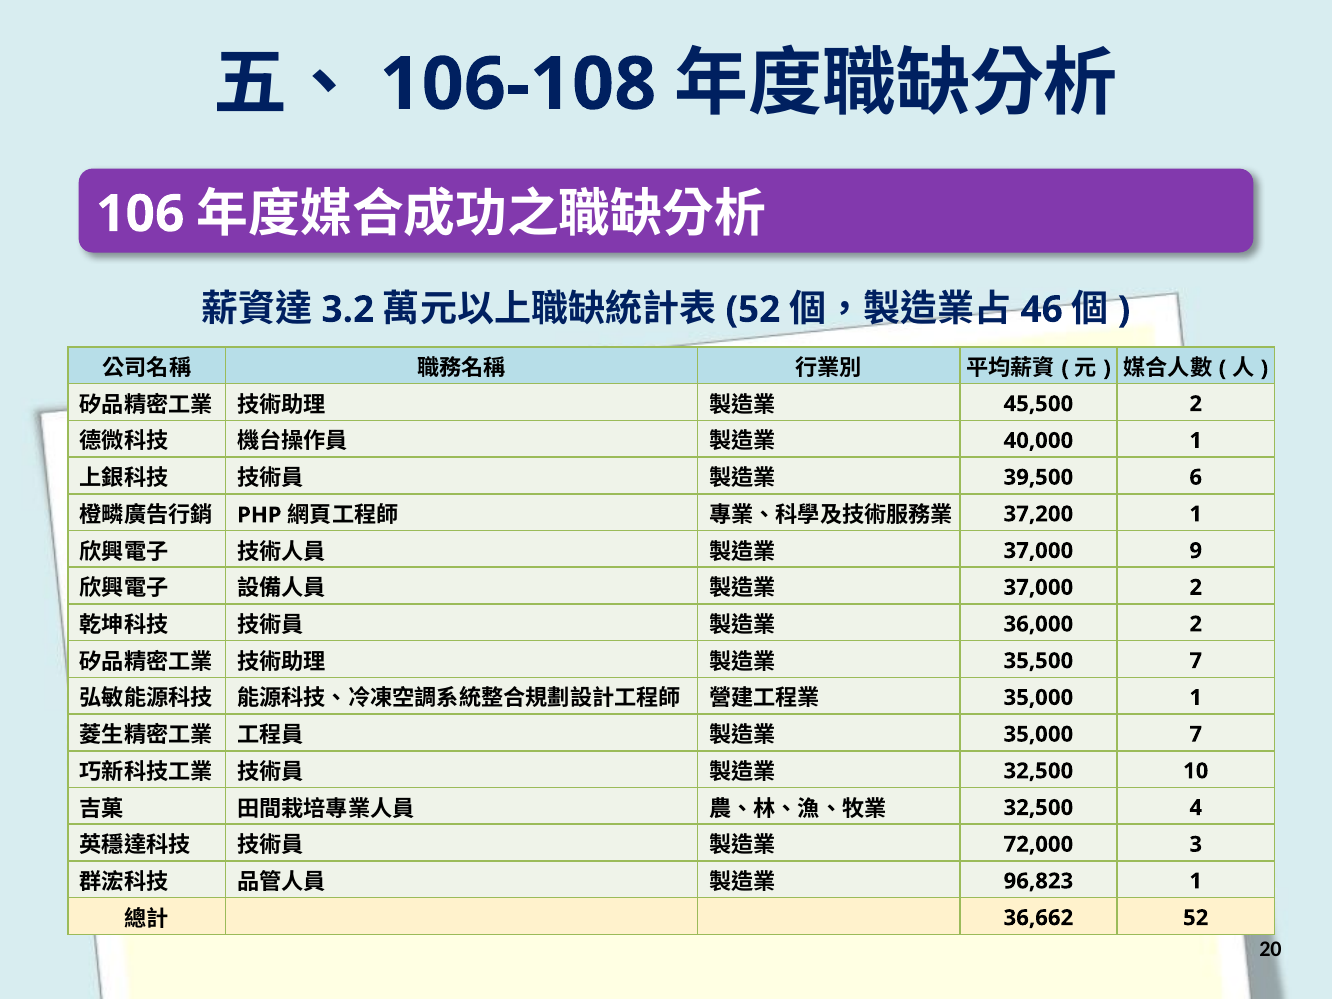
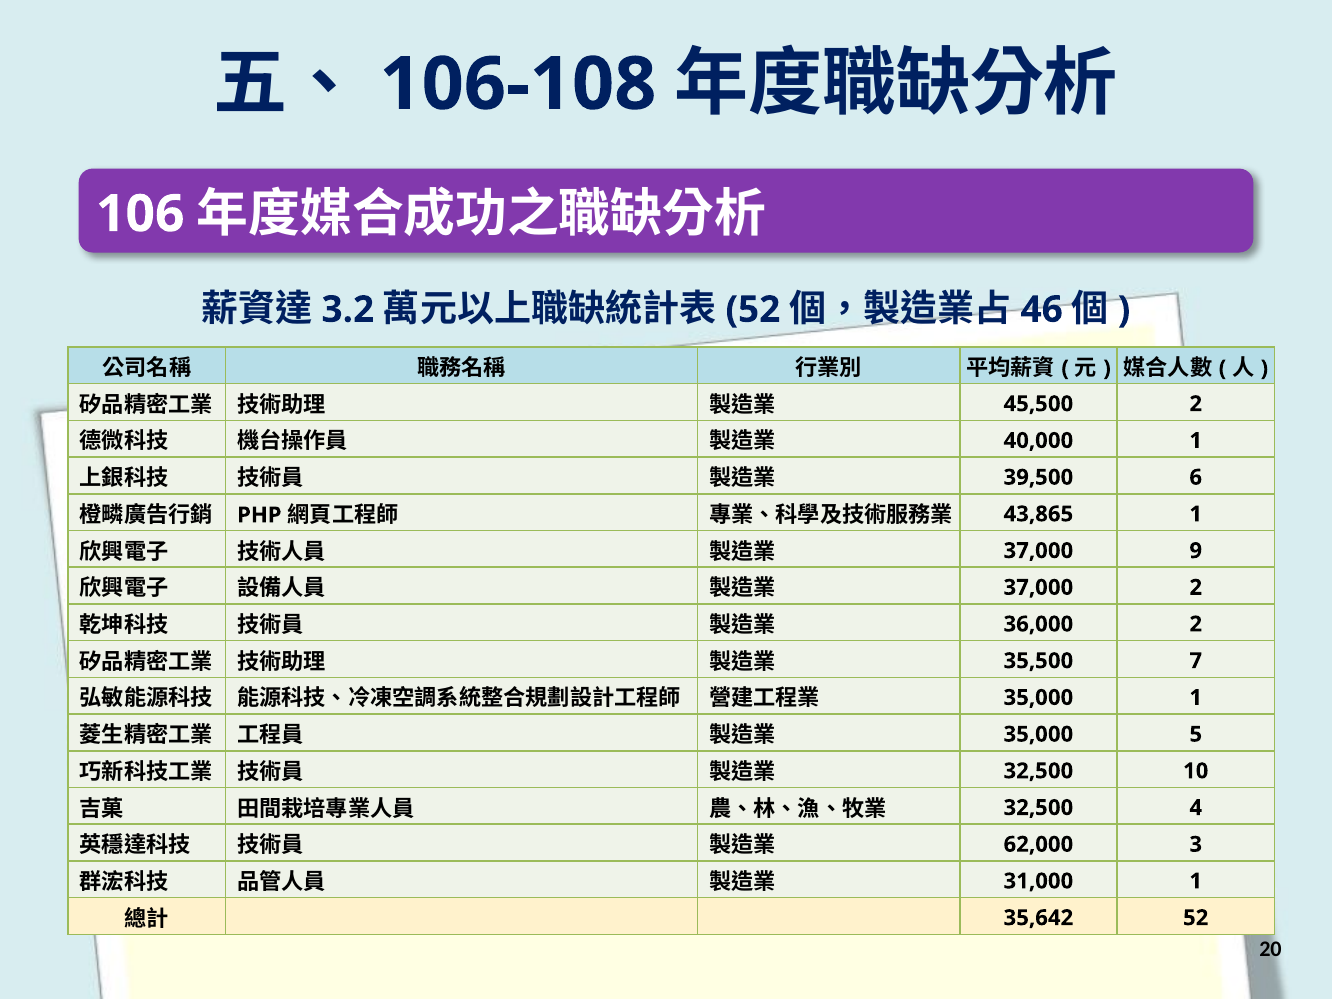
37,200: 37,200 -> 43,865
35,000 7: 7 -> 5
72,000: 72,000 -> 62,000
96,823: 96,823 -> 31,000
36,662: 36,662 -> 35,642
